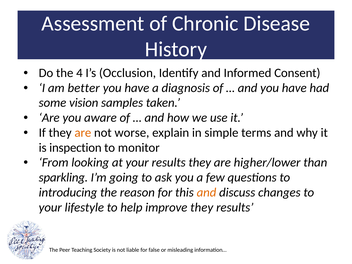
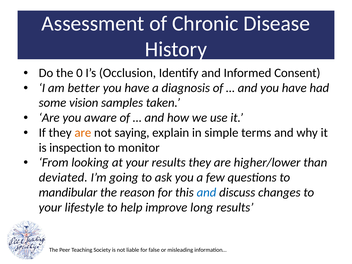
4: 4 -> 0
worse: worse -> saying
sparkling: sparkling -> deviated
introducing: introducing -> mandibular
and at (206, 192) colour: orange -> blue
improve they: they -> long
